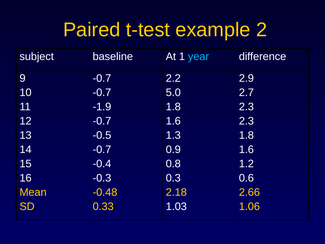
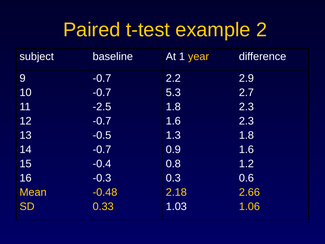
year colour: light blue -> yellow
5.0: 5.0 -> 5.3
-1.9: -1.9 -> -2.5
